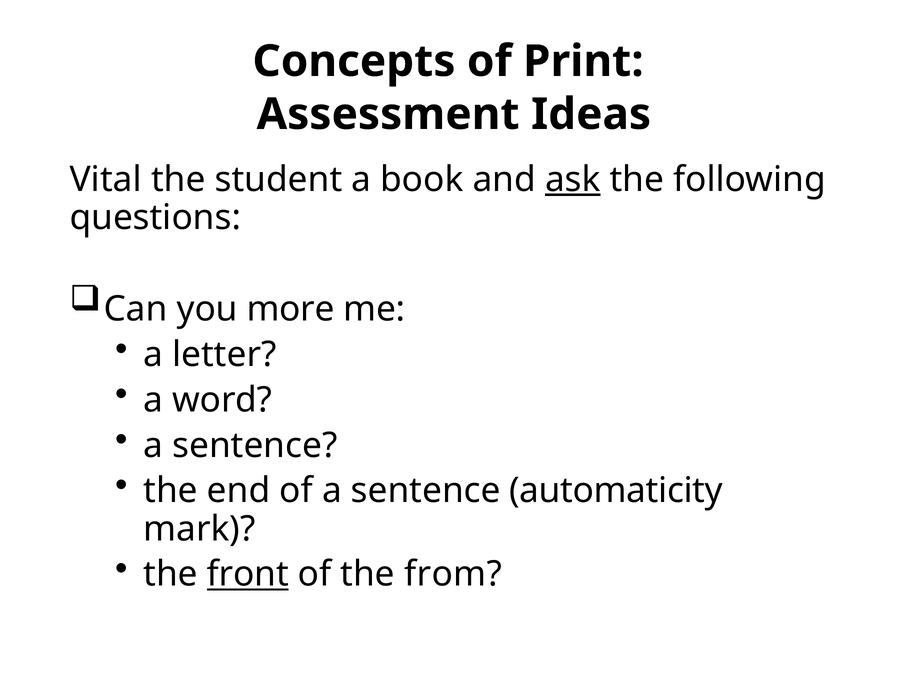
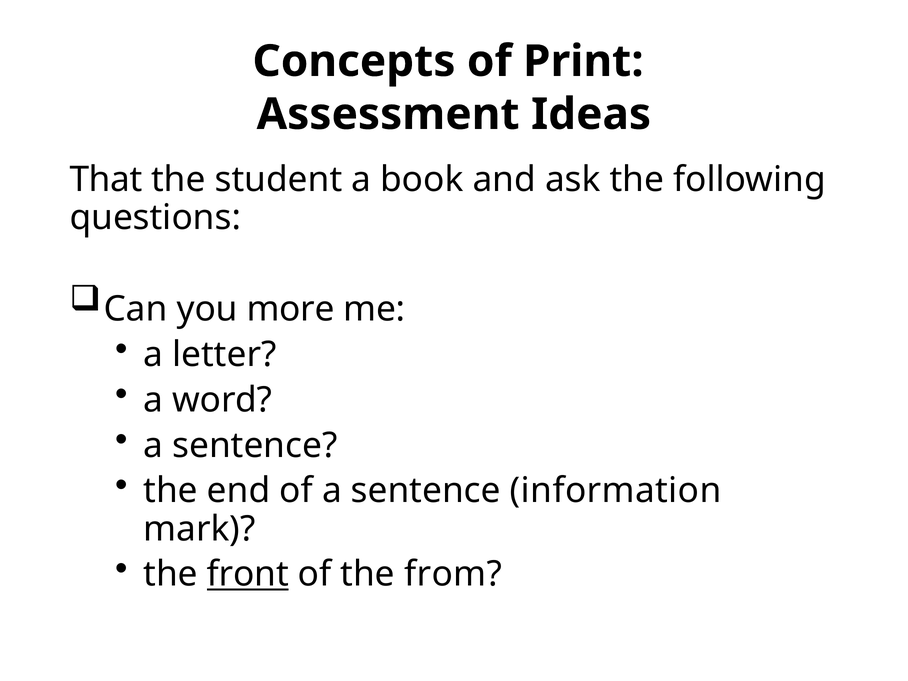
Vital: Vital -> That
ask underline: present -> none
automaticity: automaticity -> information
